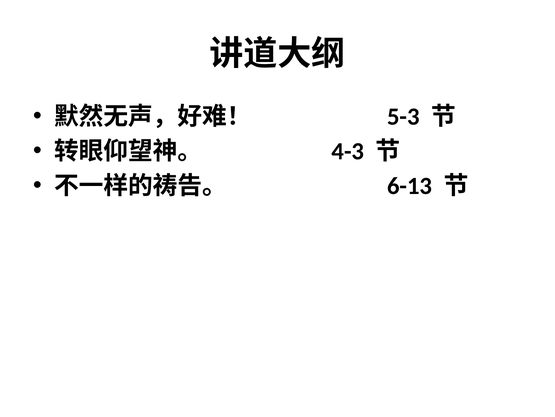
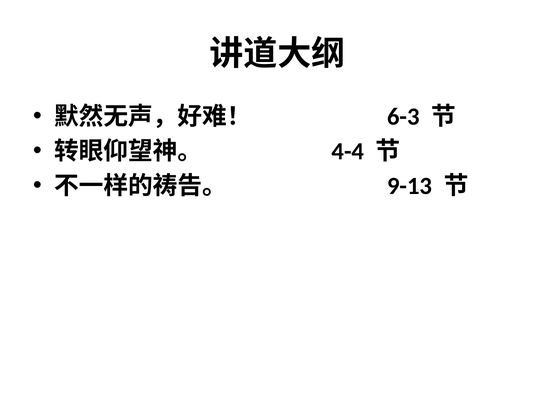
5-3: 5-3 -> 6-3
4-3: 4-3 -> 4-4
6-13: 6-13 -> 9-13
